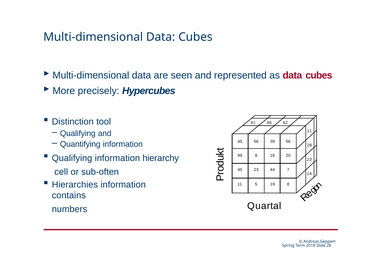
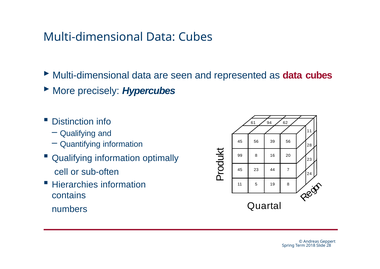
tool: tool -> info
hierarchy: hierarchy -> optimally
